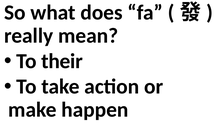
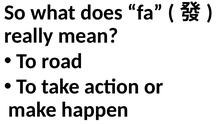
their: their -> road
